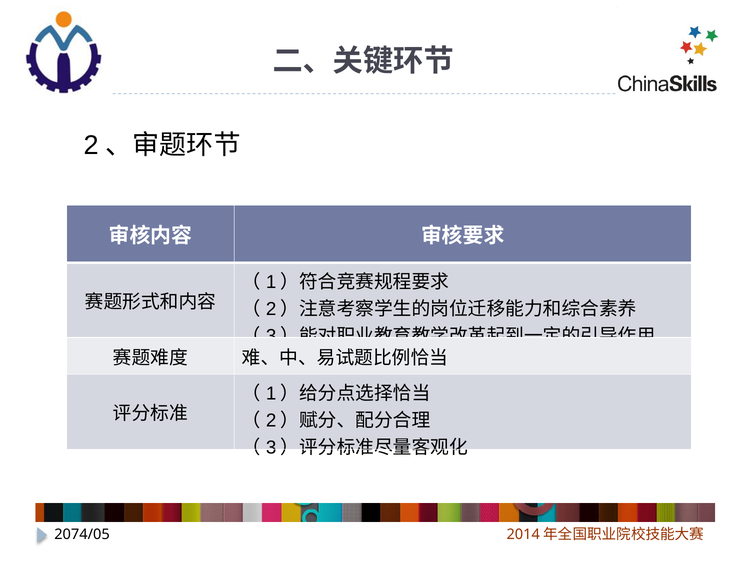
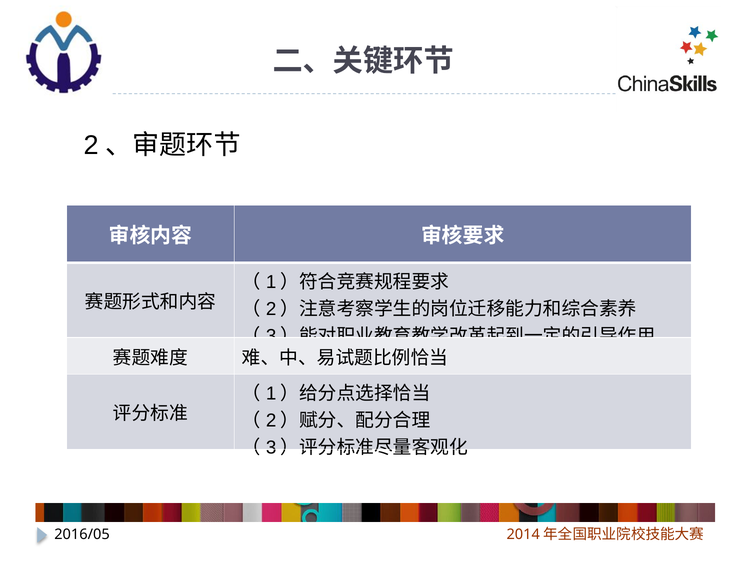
2074/05: 2074/05 -> 2016/05
